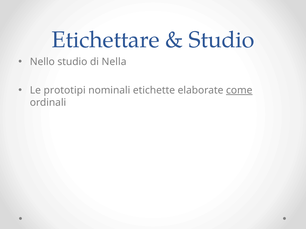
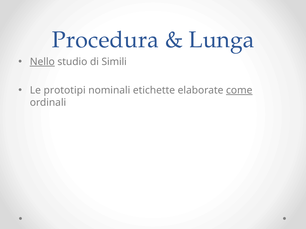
Etichettare: Etichettare -> Procedura
Studio at (222, 40): Studio -> Lunga
Nello underline: none -> present
Nella: Nella -> Simili
